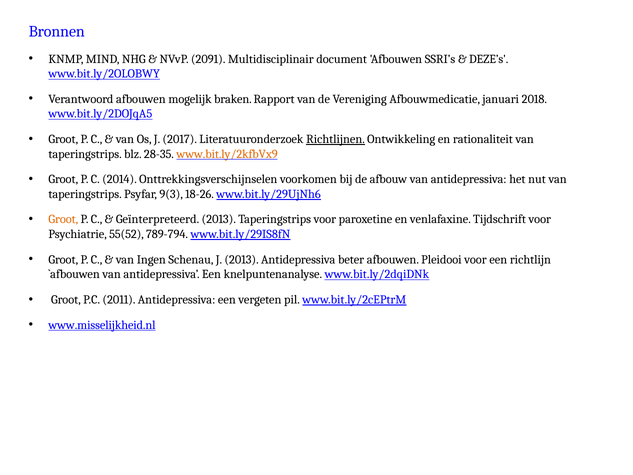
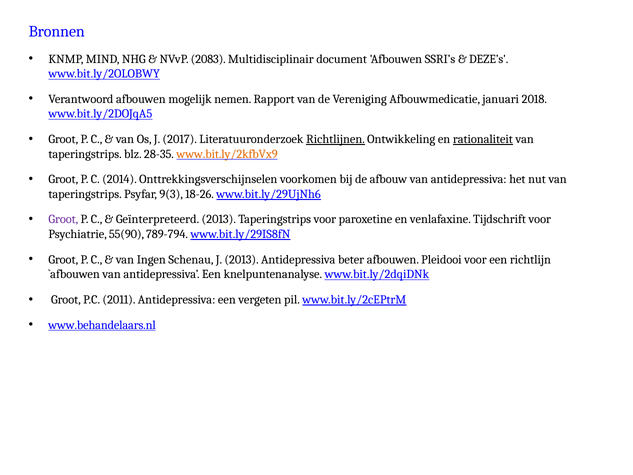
2091: 2091 -> 2083
braken: braken -> nemen
rationaliteit underline: none -> present
Groot at (63, 219) colour: orange -> purple
55(52: 55(52 -> 55(90
www.misselijkheid.nl: www.misselijkheid.nl -> www.behandelaars.nl
